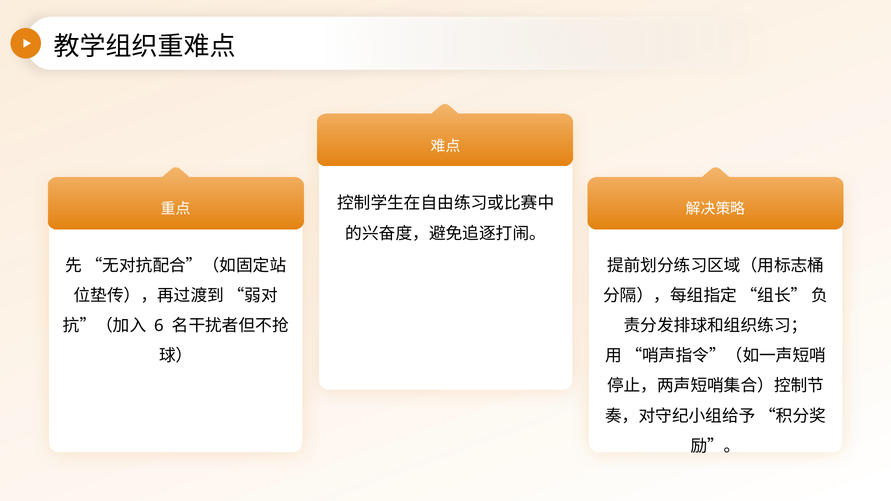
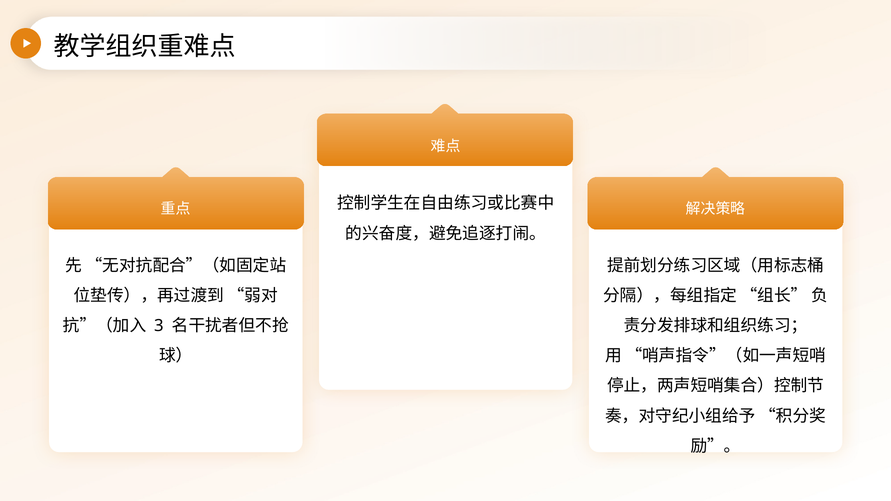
6: 6 -> 3
